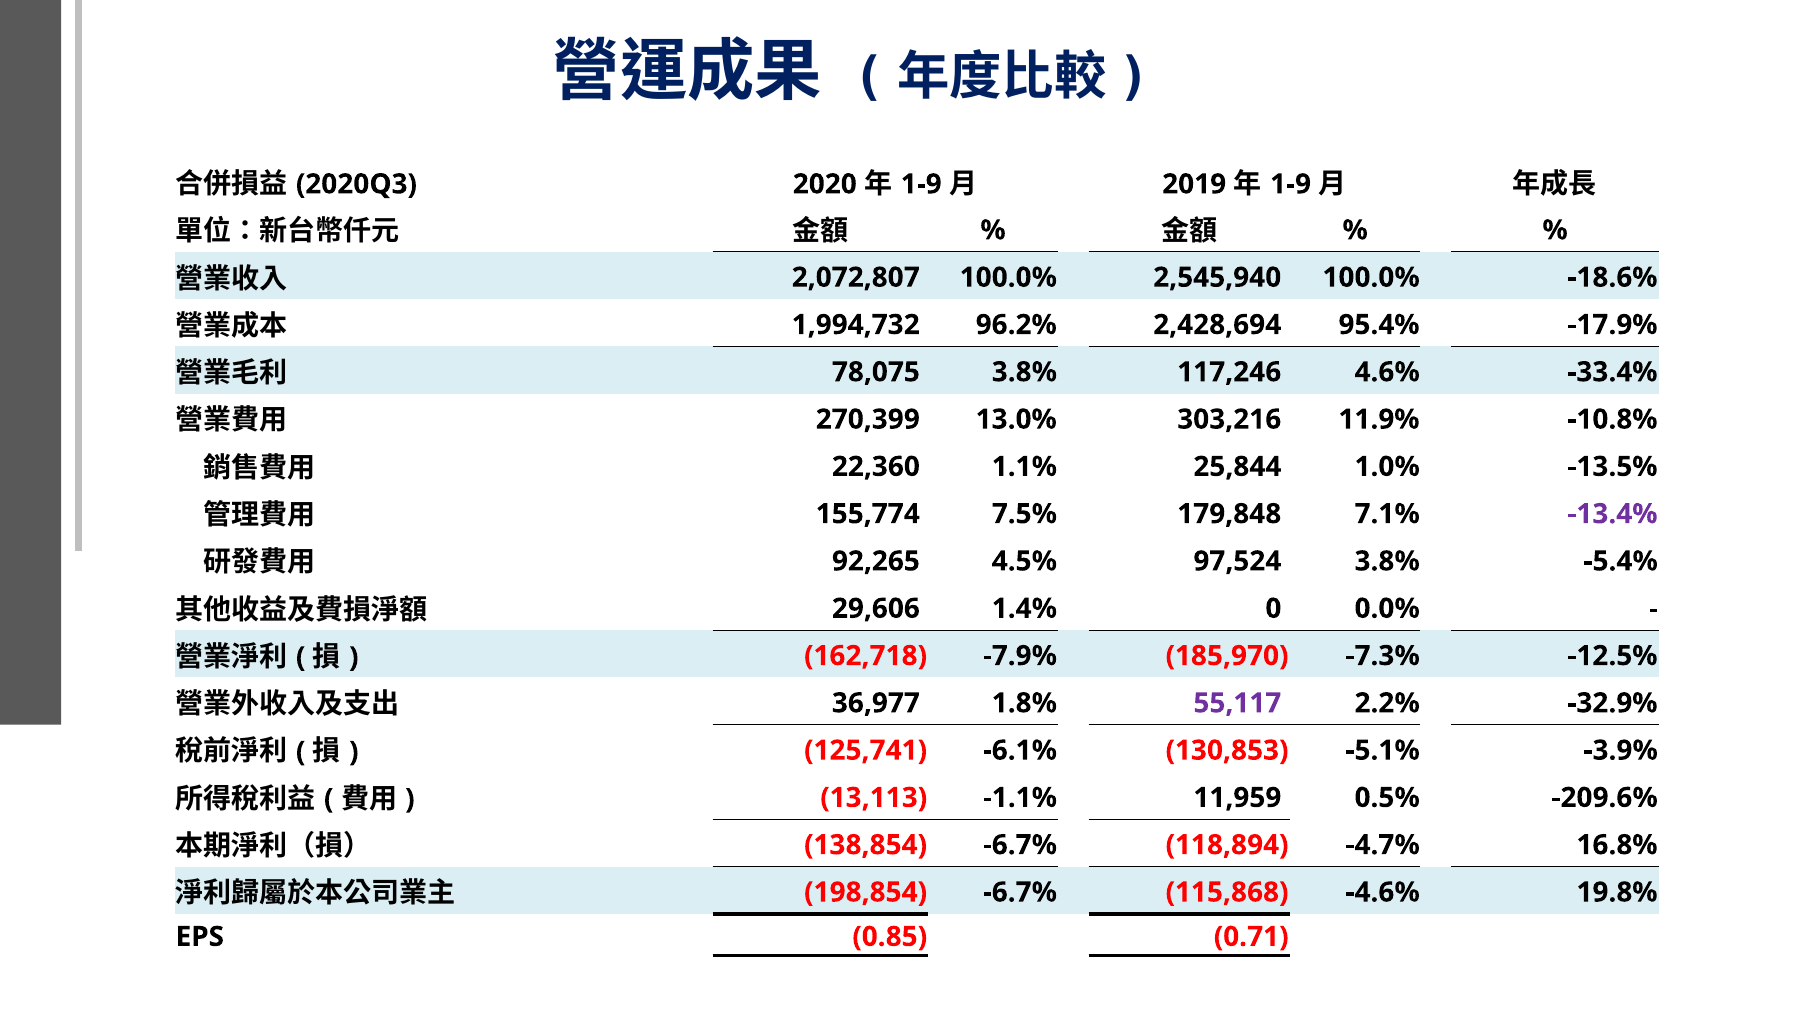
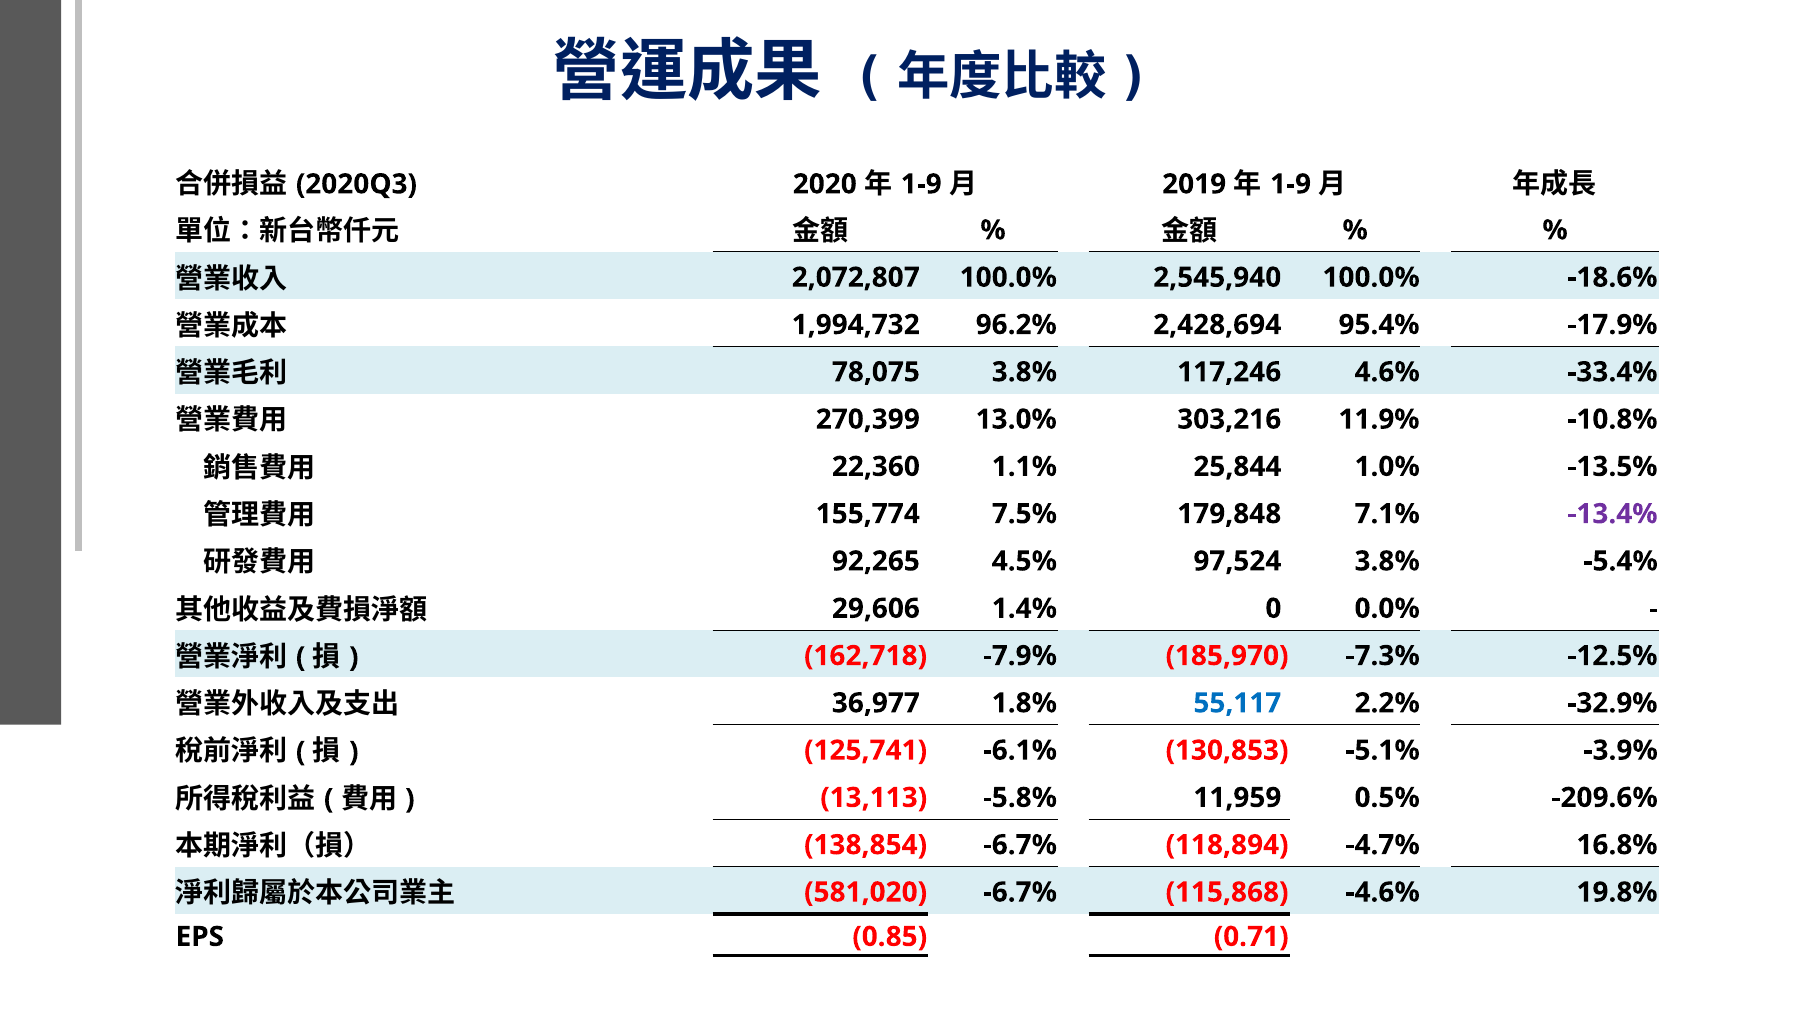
55,117 colour: purple -> blue
-1.1%: -1.1% -> -5.8%
198,854: 198,854 -> 581,020
